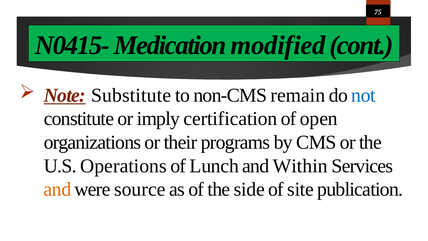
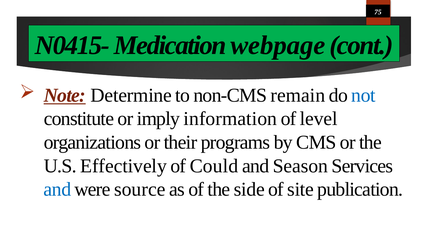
modified: modified -> webpage
Substitute: Substitute -> Determine
certification: certification -> information
open: open -> level
Operations: Operations -> Effectively
Lunch: Lunch -> Could
Within: Within -> Season
and at (57, 189) colour: orange -> blue
